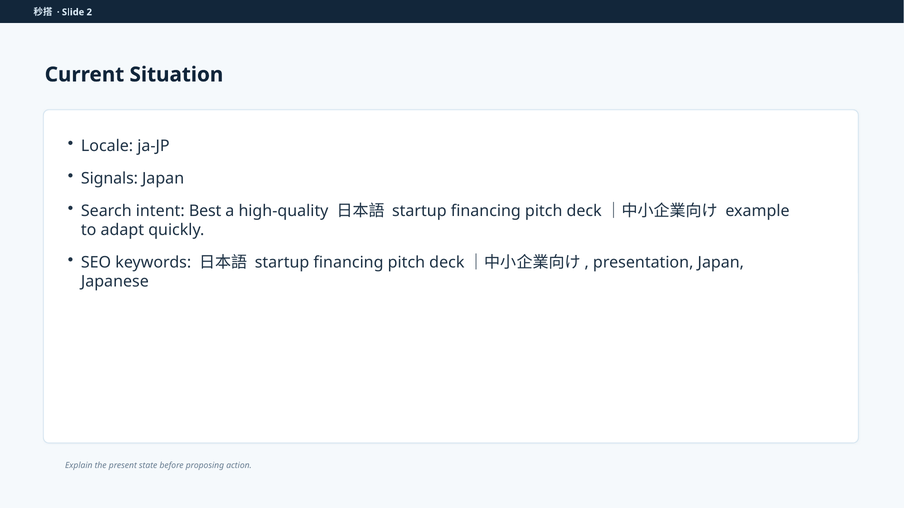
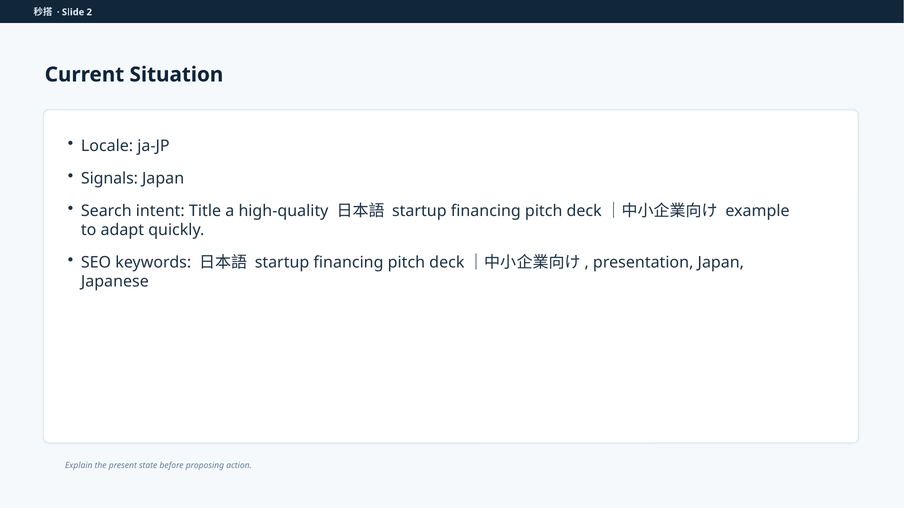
Best: Best -> Title
